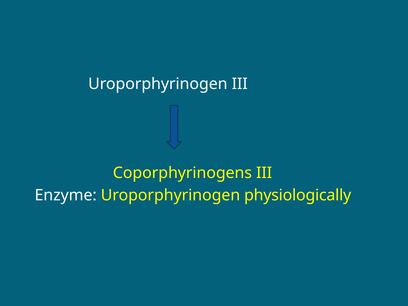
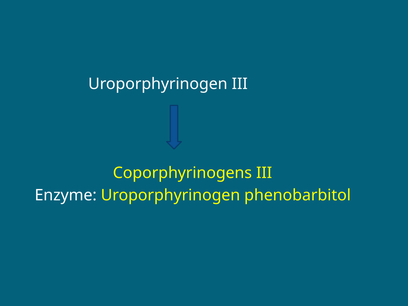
physiologically: physiologically -> phenobarbitol
